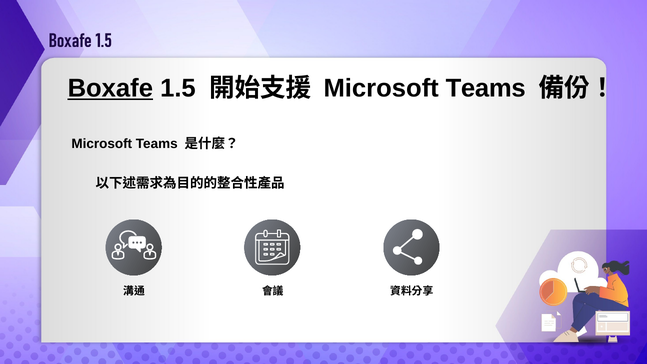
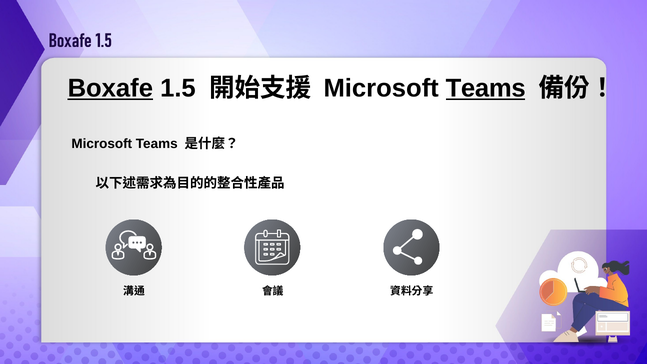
Teams at (486, 88) underline: none -> present
